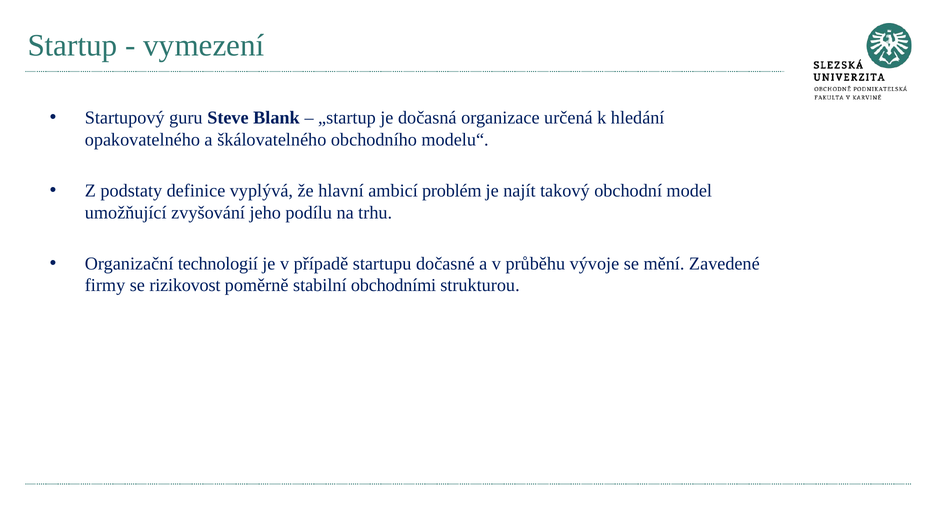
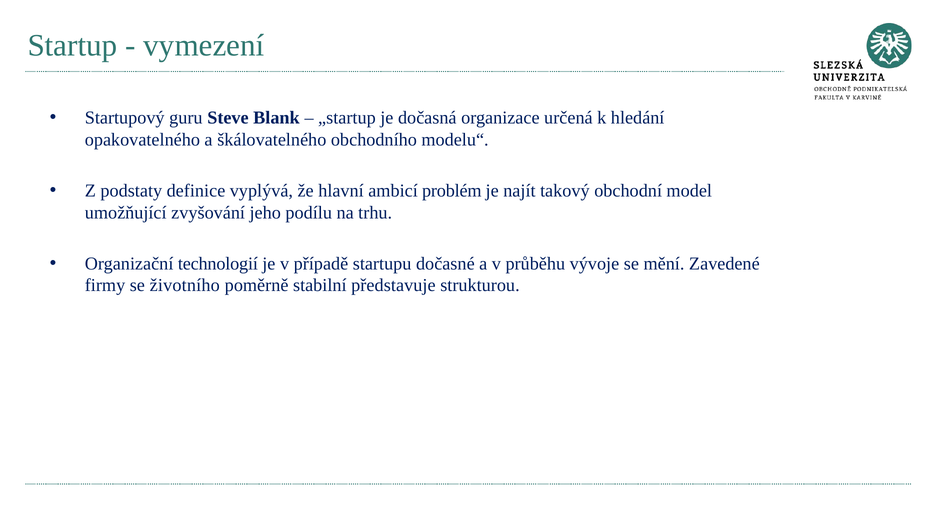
rizikovost: rizikovost -> životního
obchodními: obchodními -> představuje
